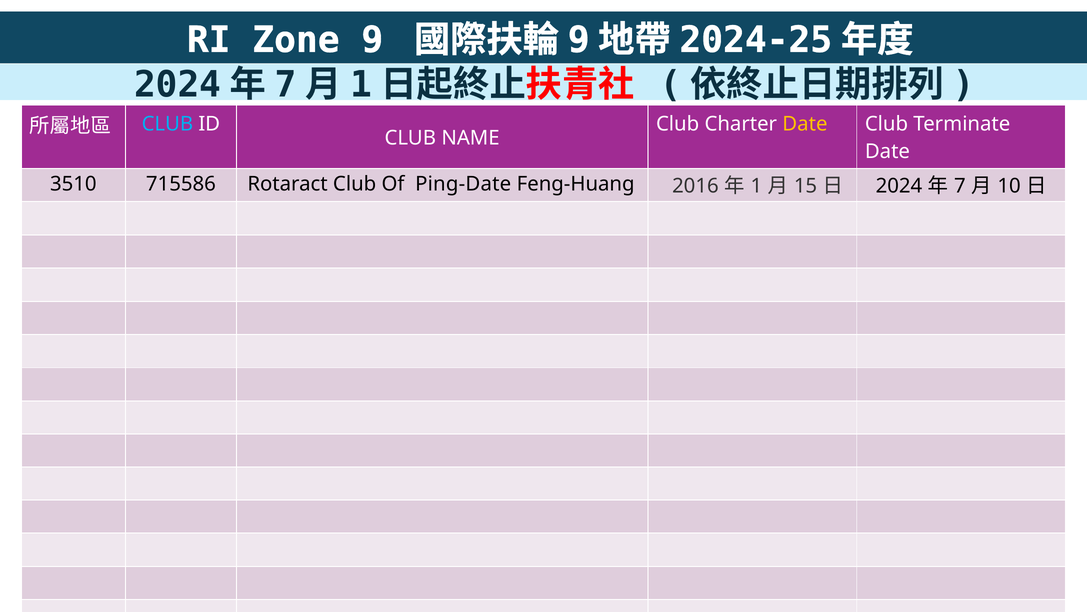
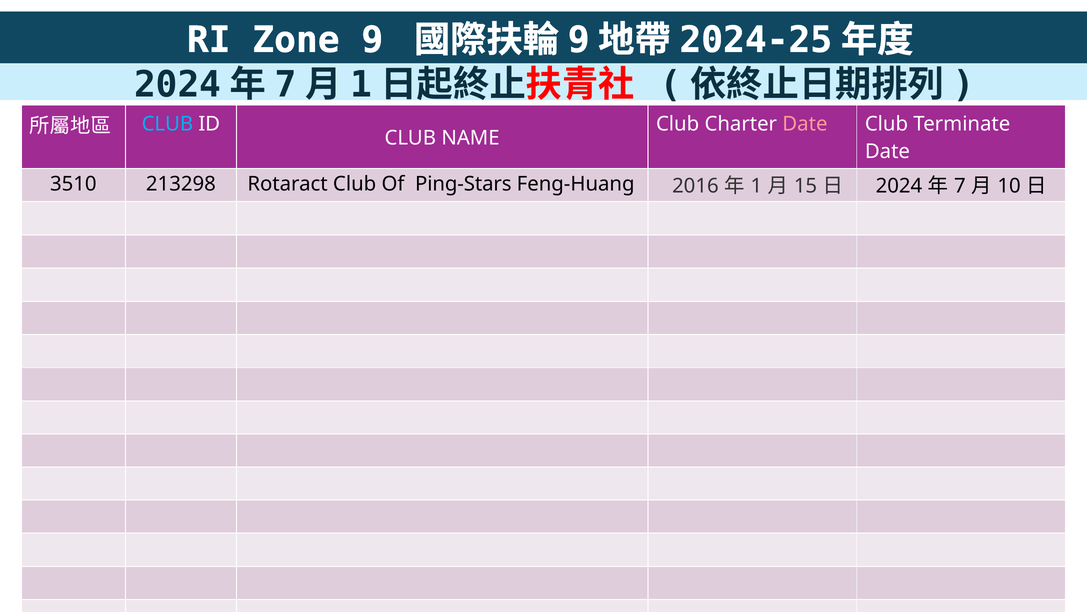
Date at (805, 124) colour: yellow -> pink
715586: 715586 -> 213298
Ping-Date: Ping-Date -> Ping-Stars
